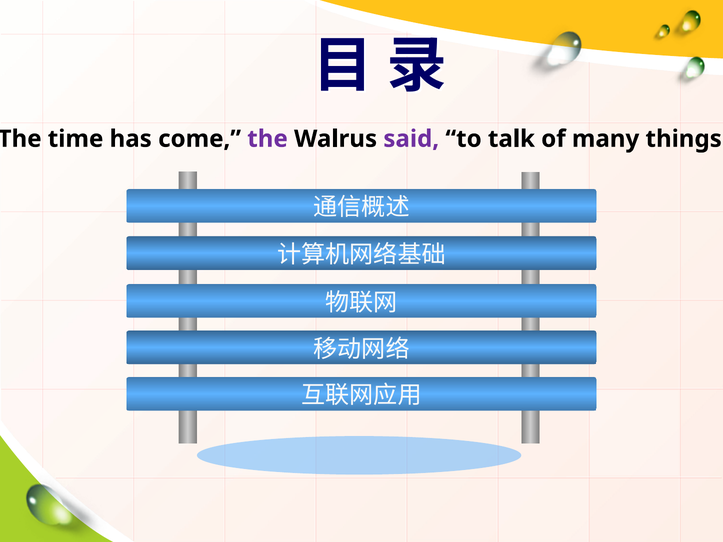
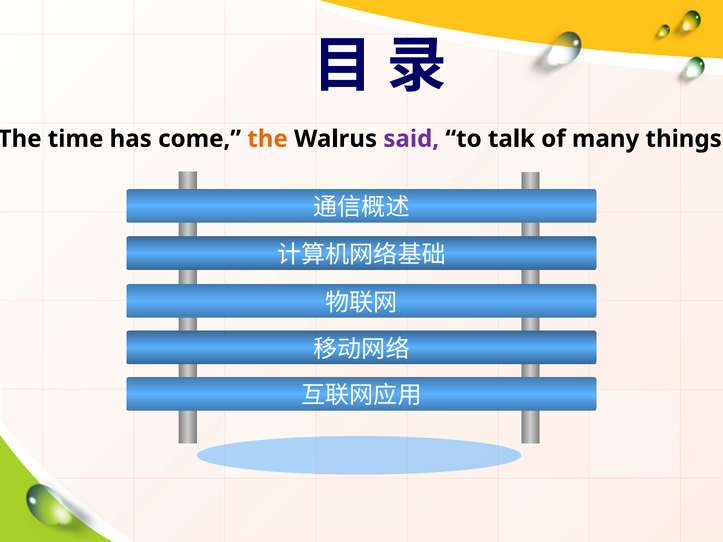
the at (268, 139) colour: purple -> orange
